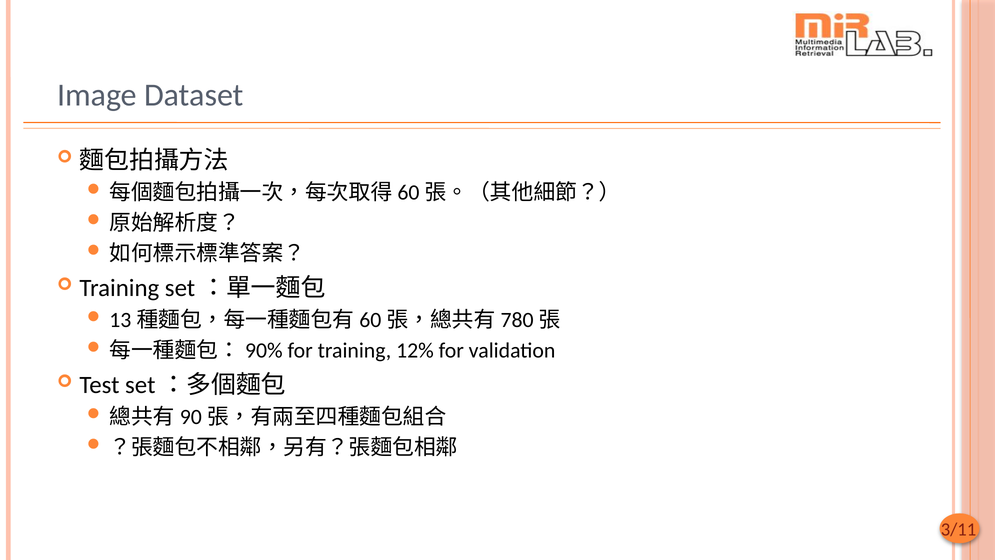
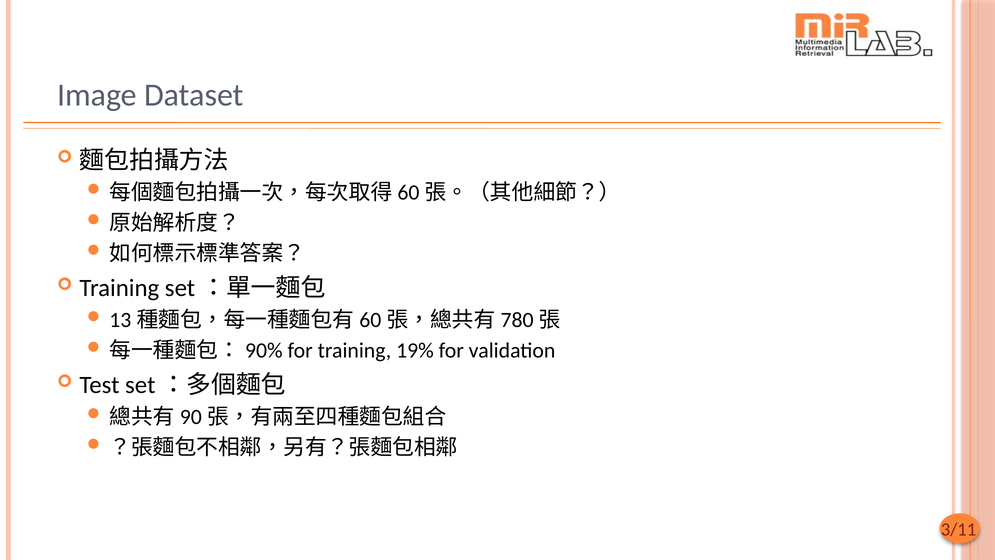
12%: 12% -> 19%
